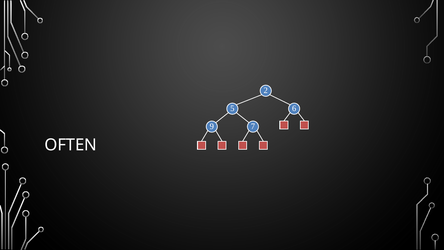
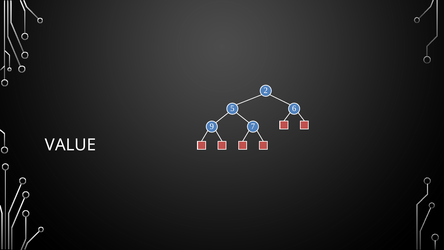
OFTEN: OFTEN -> VALUE
